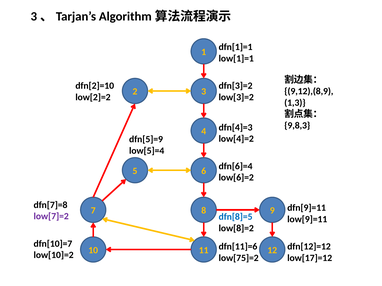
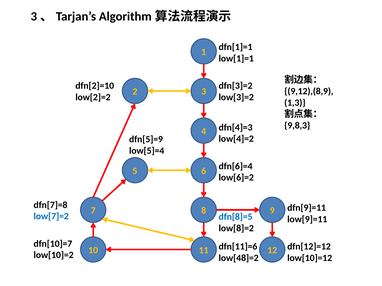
low[7]=2 colour: purple -> blue
low[75]=2: low[75]=2 -> low[48]=2
low[17]=12: low[17]=12 -> low[10]=12
